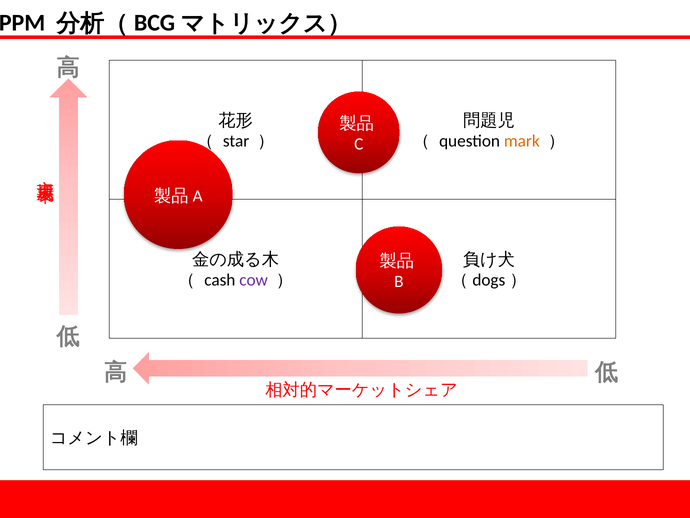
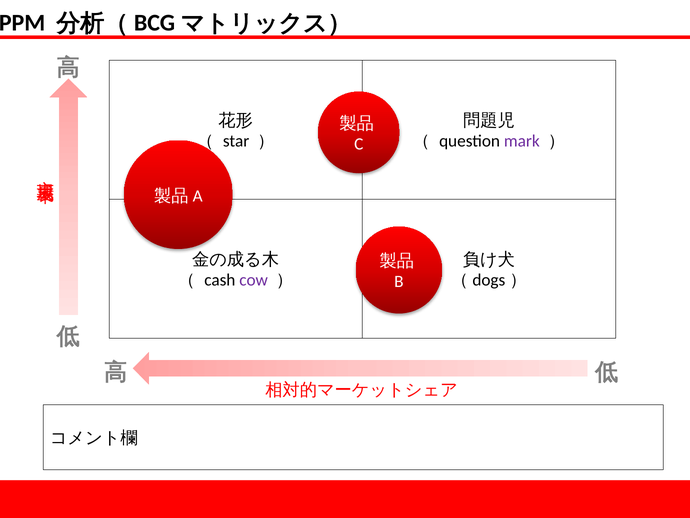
mark colour: orange -> purple
